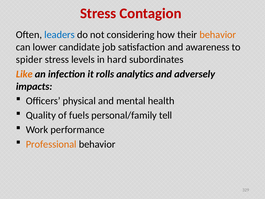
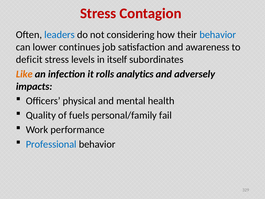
behavior at (218, 35) colour: orange -> blue
candidate: candidate -> continues
spider: spider -> deficit
hard: hard -> itself
tell: tell -> fail
Professional colour: orange -> blue
